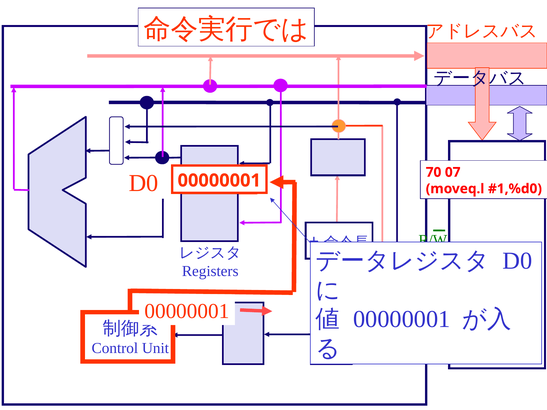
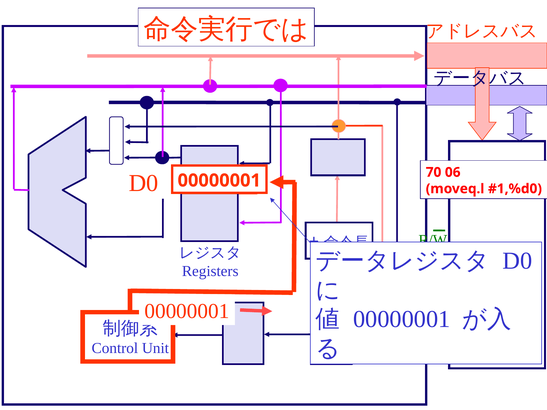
07: 07 -> 06
